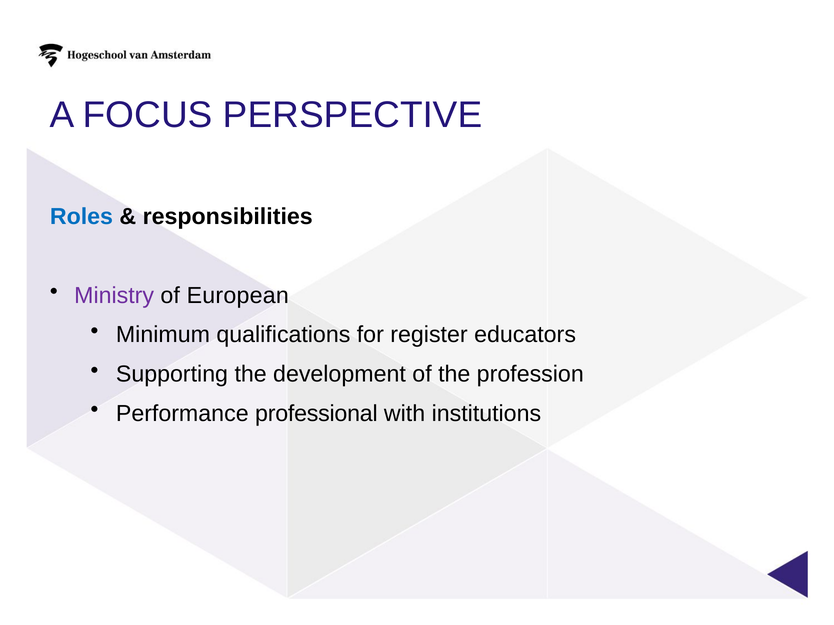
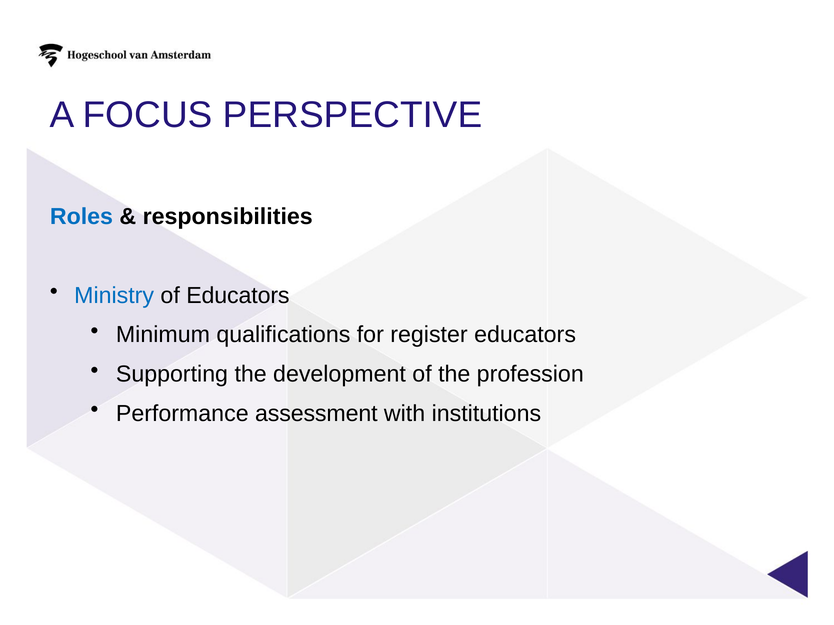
Ministry colour: purple -> blue
of European: European -> Educators
professional: professional -> assessment
